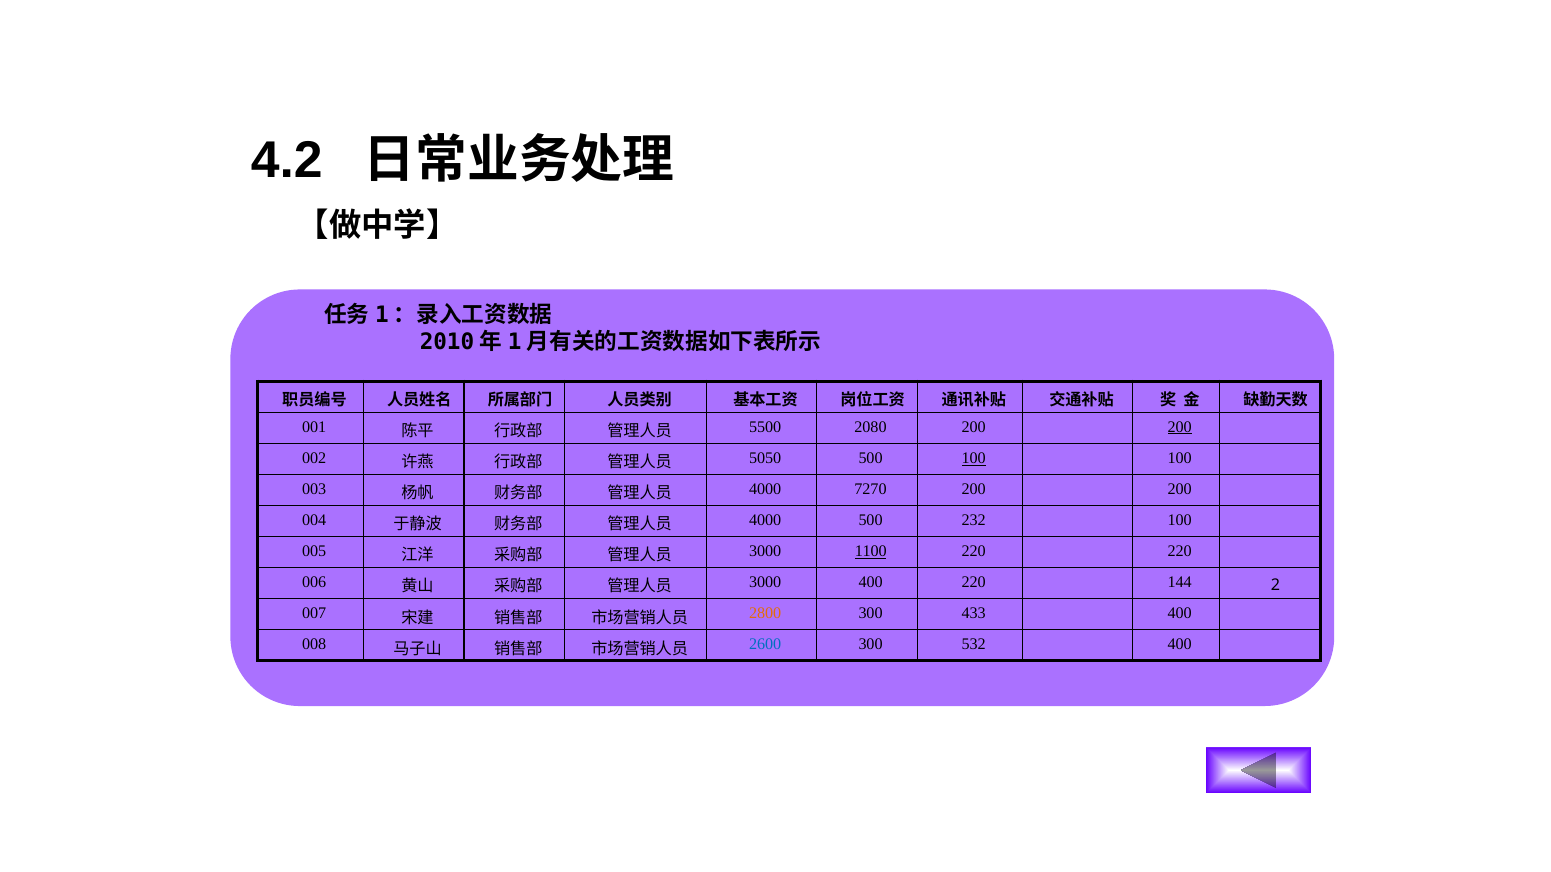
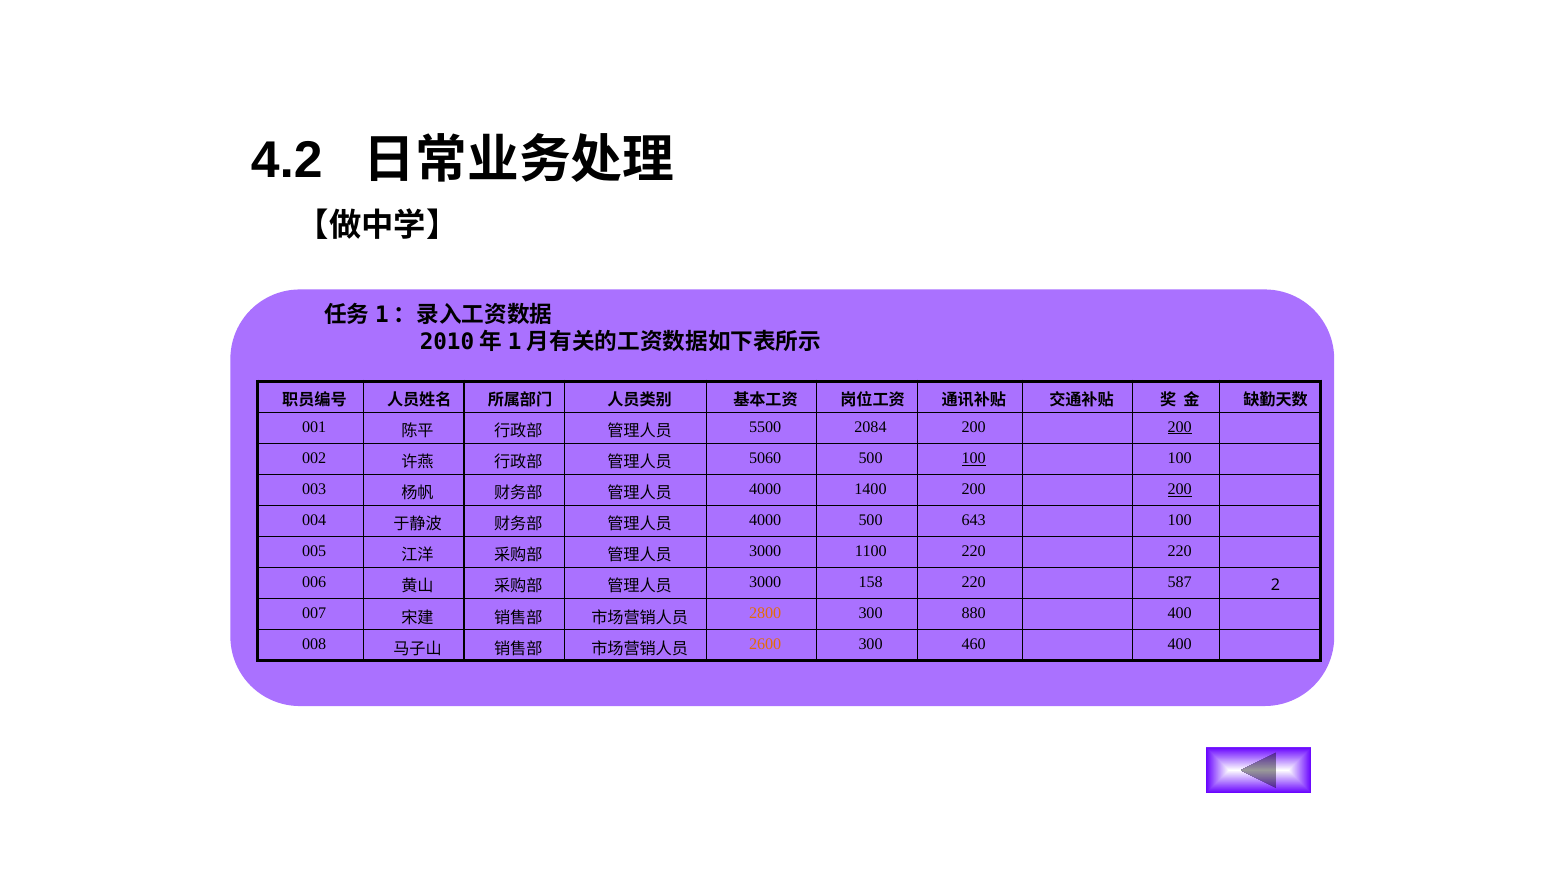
2080: 2080 -> 2084
5050: 5050 -> 5060
7270: 7270 -> 1400
200 at (1180, 489) underline: none -> present
232: 232 -> 643
1100 underline: present -> none
3000 400: 400 -> 158
144: 144 -> 587
433: 433 -> 880
2600 colour: blue -> orange
532: 532 -> 460
